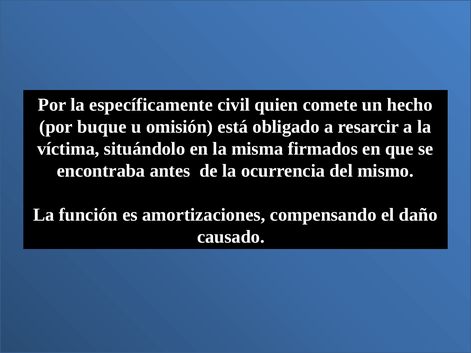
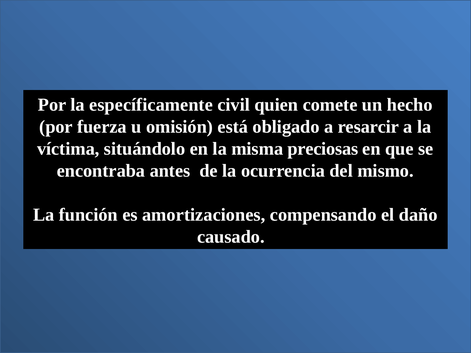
buque: buque -> fuerza
firmados: firmados -> preciosas
